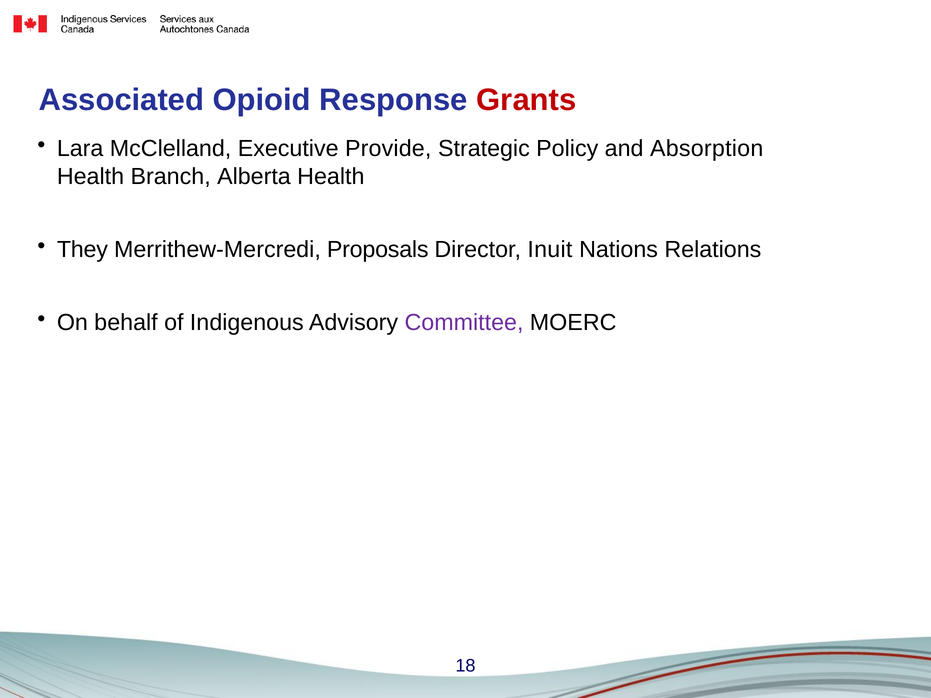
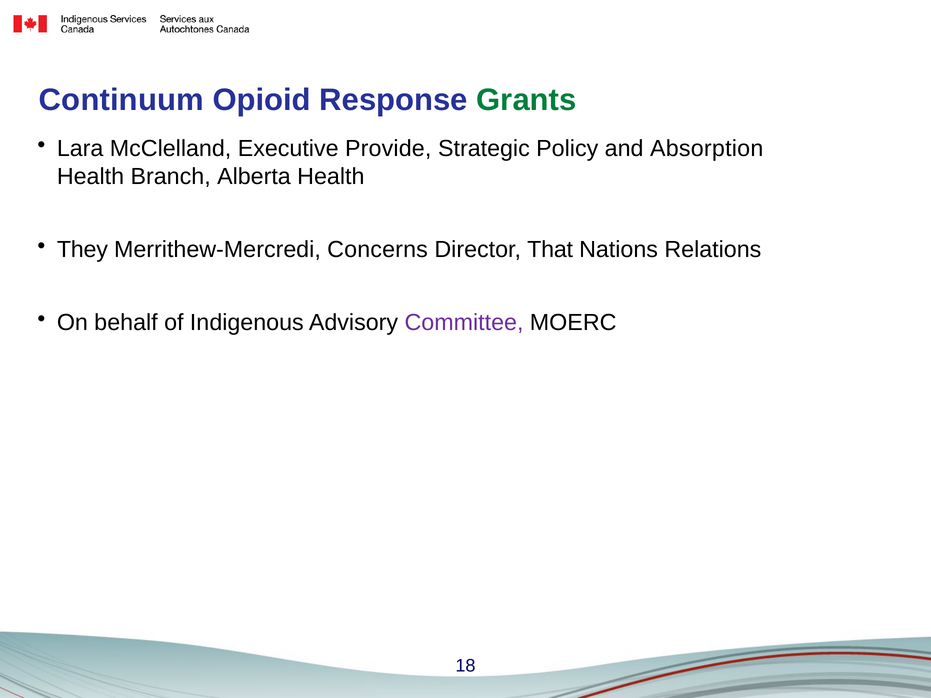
Associated: Associated -> Continuum
Grants colour: red -> green
Proposals: Proposals -> Concerns
Inuit: Inuit -> That
